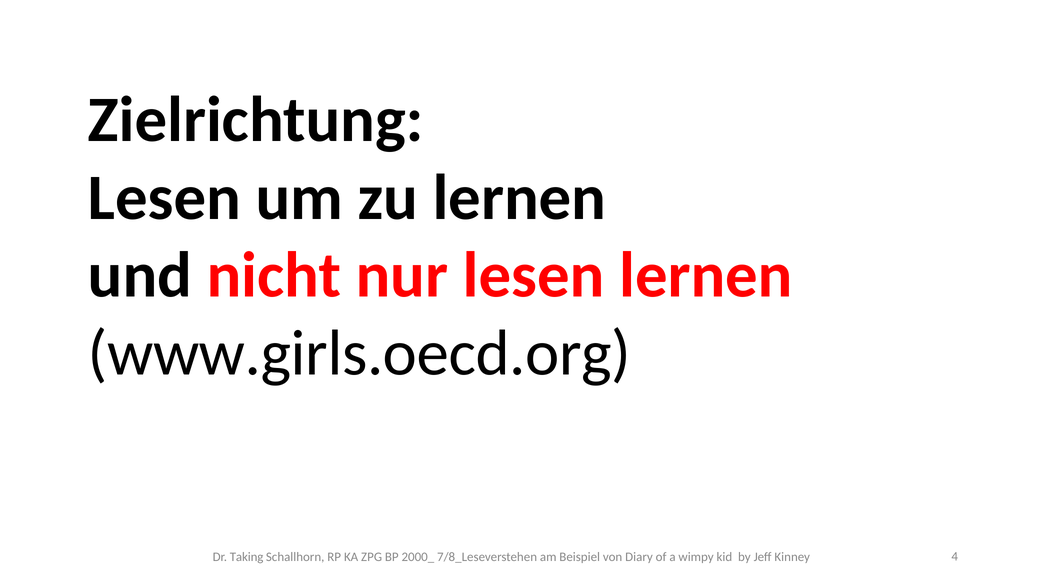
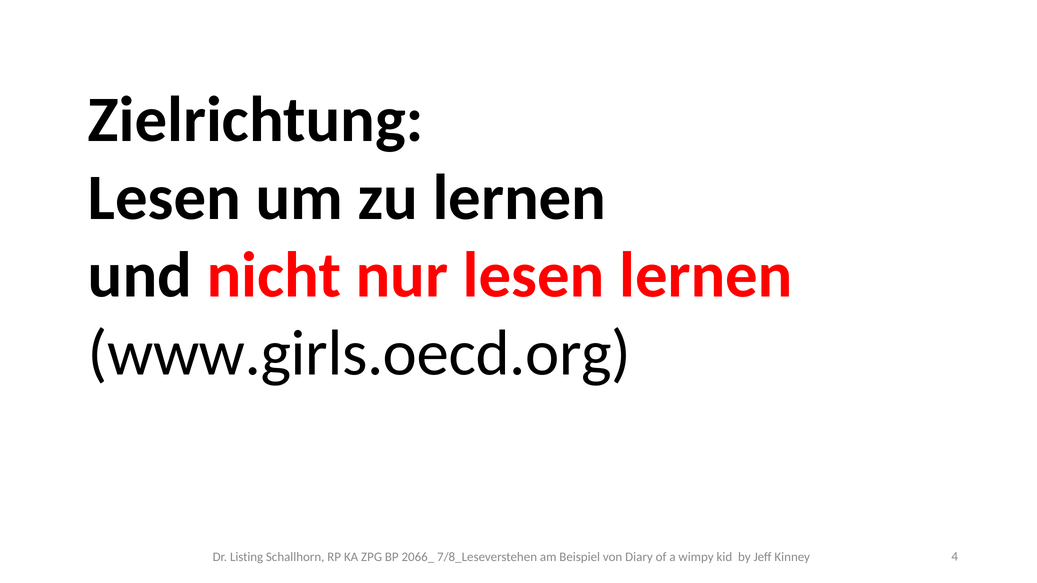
Taking: Taking -> Listing
2000_: 2000_ -> 2066_
